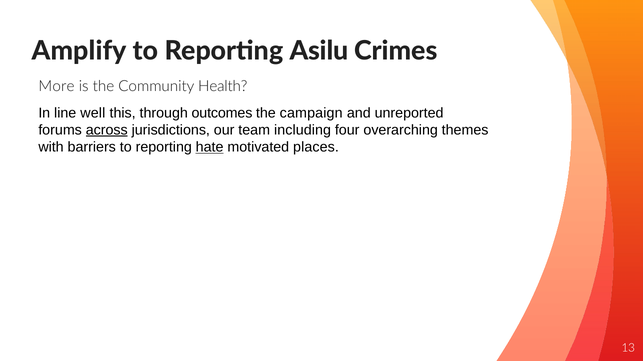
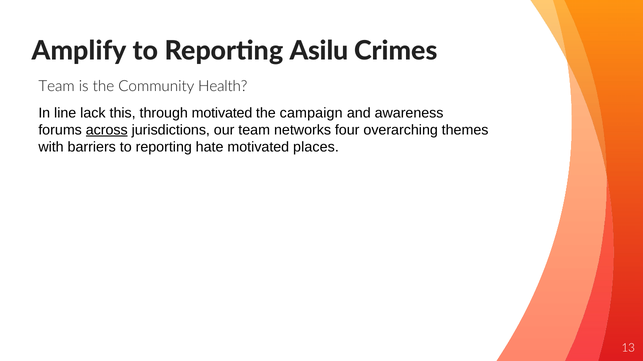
More at (56, 87): More -> Team
well: well -> lack
through outcomes: outcomes -> motivated
unreported: unreported -> awareness
including: including -> networks
hate underline: present -> none
